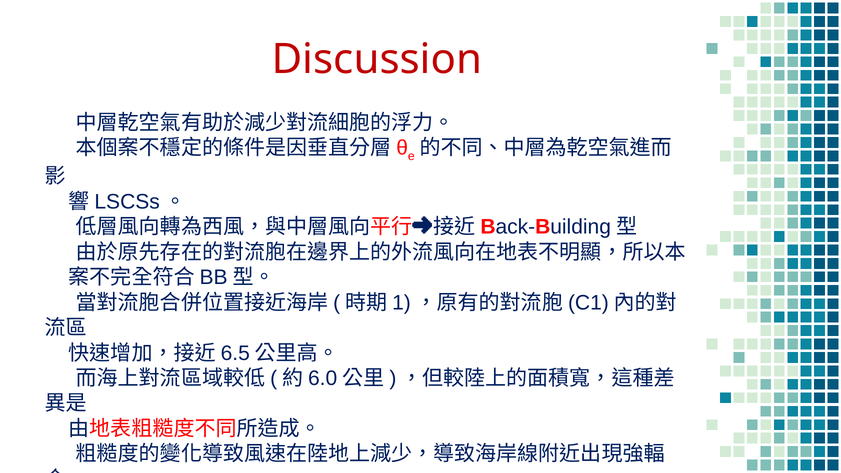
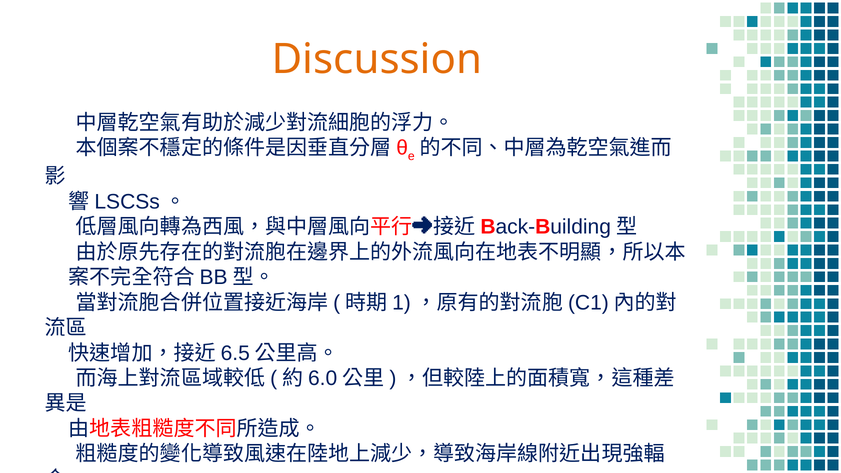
Discussion colour: red -> orange
